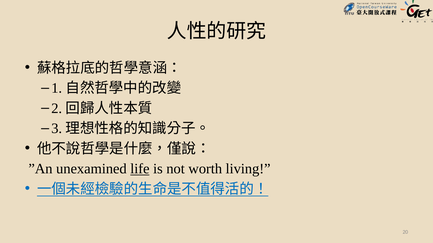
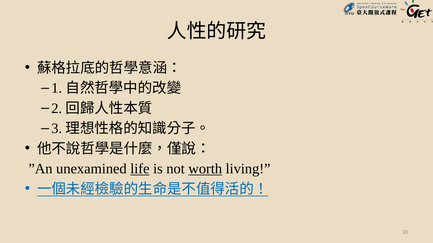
worth underline: none -> present
